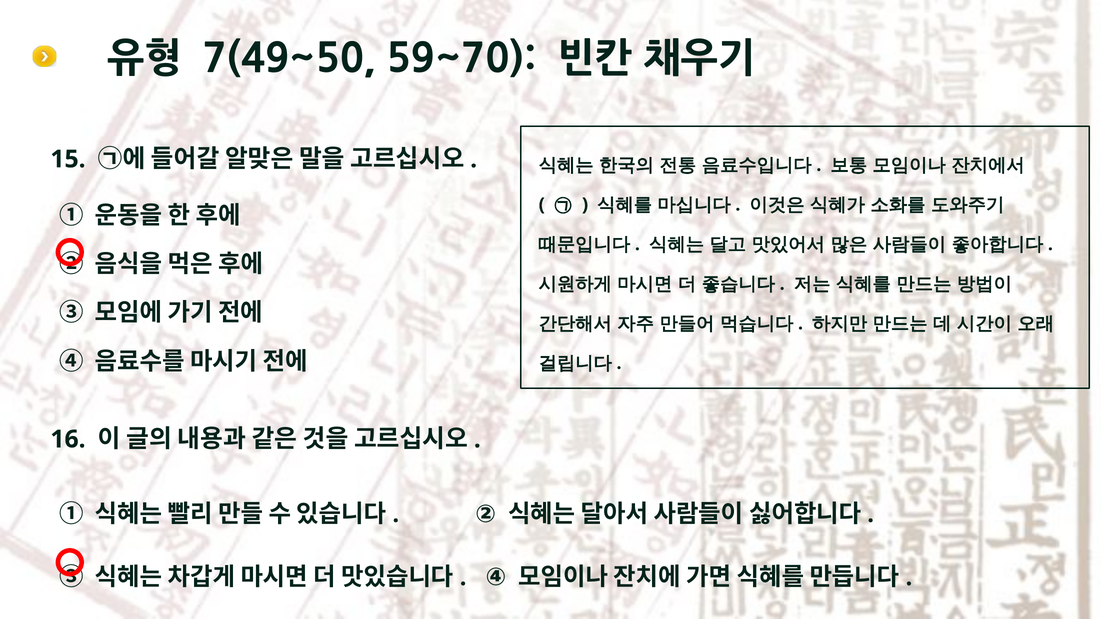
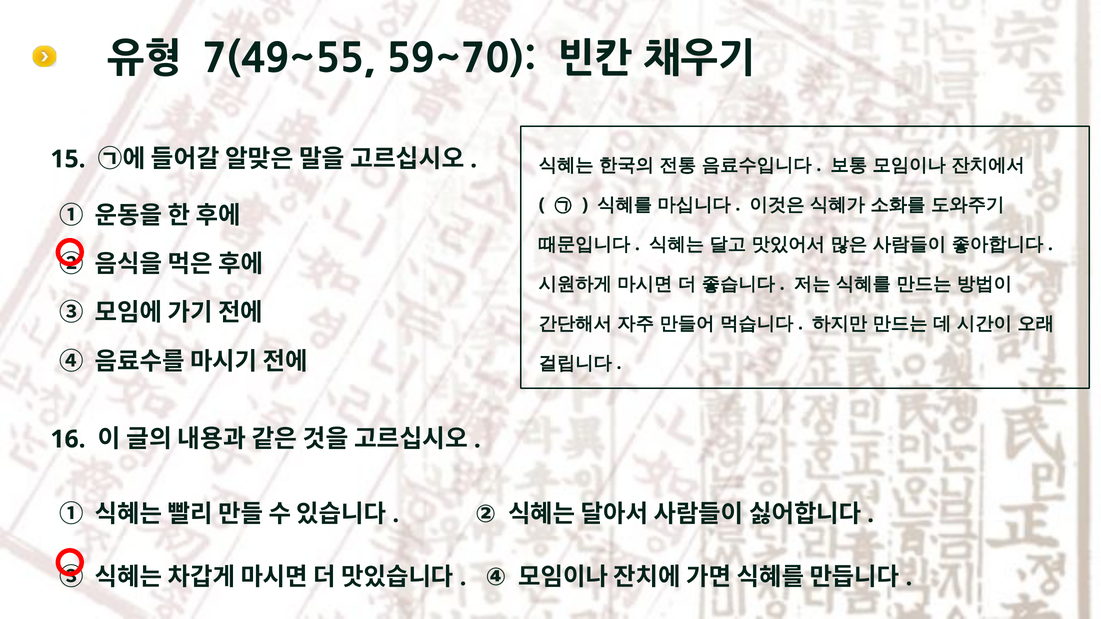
7(49~50: 7(49~50 -> 7(49~55
